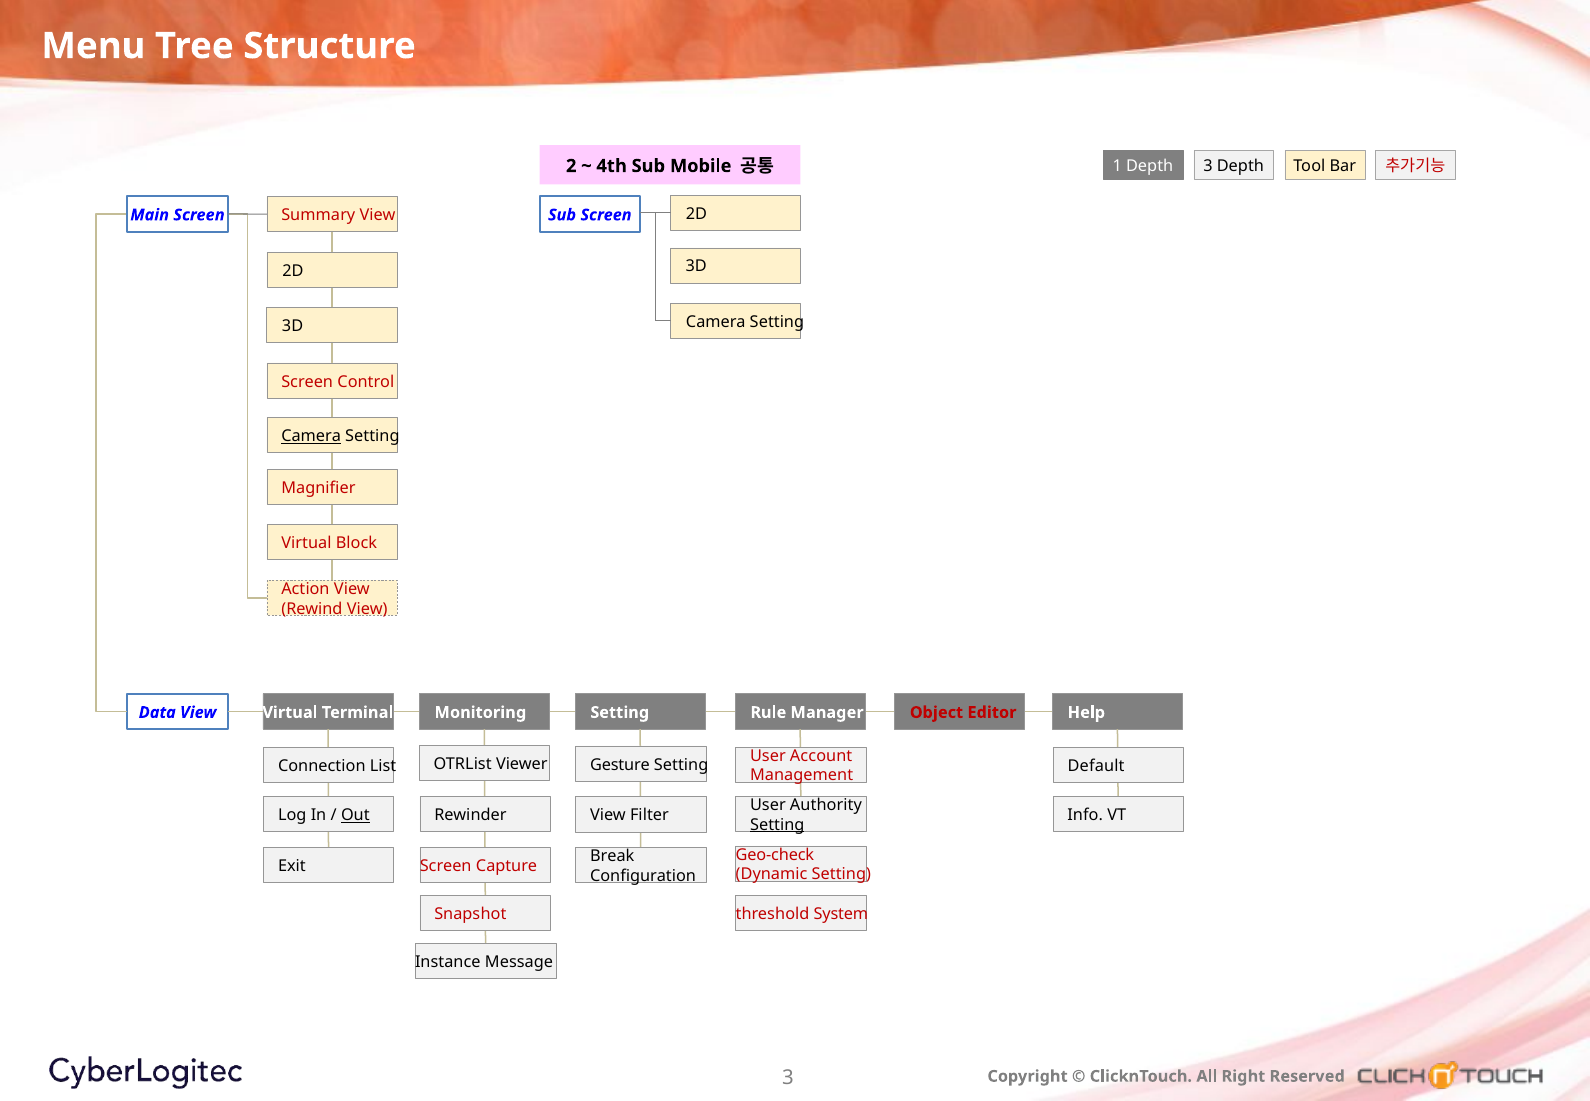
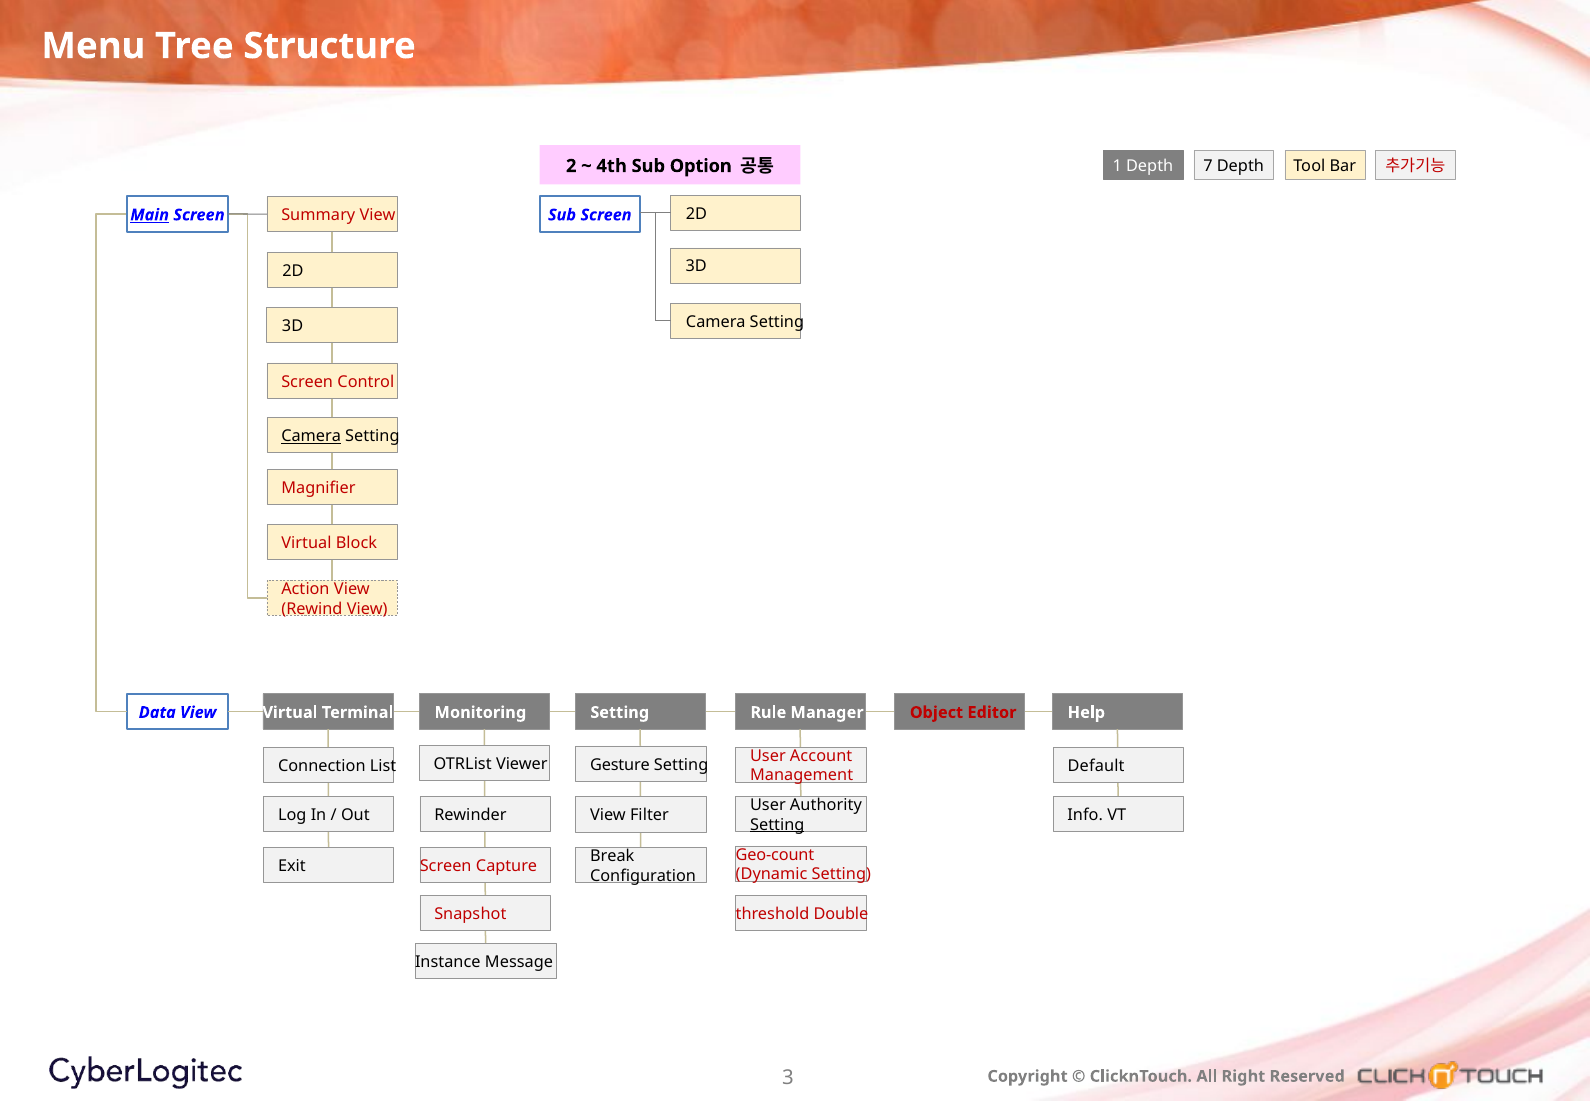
Depth 3: 3 -> 7
Mobile: Mobile -> Option
Main underline: none -> present
Out underline: present -> none
Geo-check: Geo-check -> Geo-count
System: System -> Double
